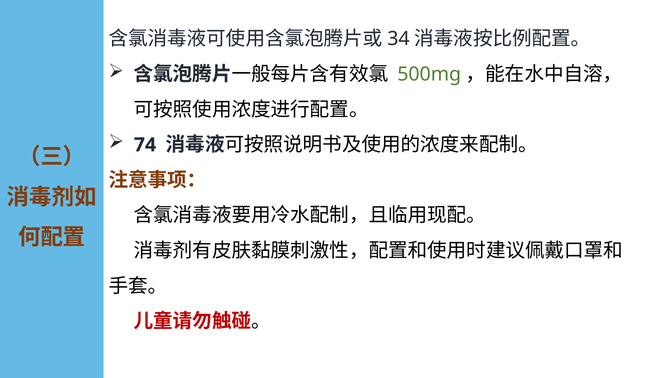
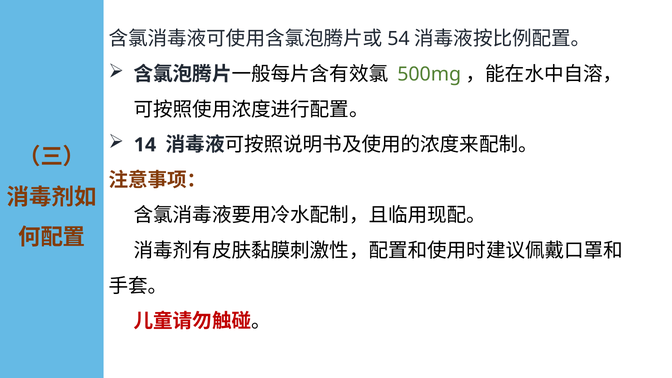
34: 34 -> 54
74: 74 -> 14
